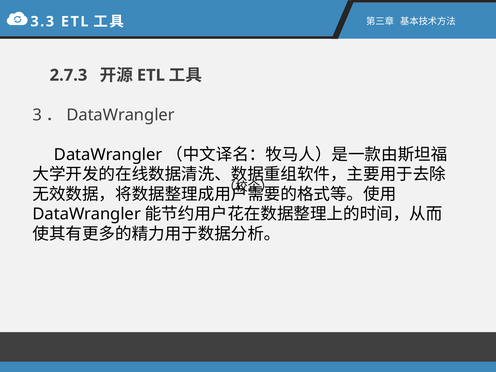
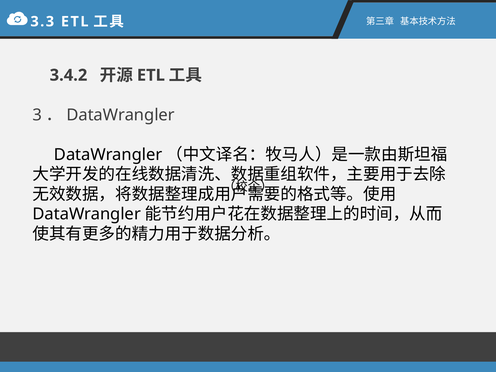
2.7.3: 2.7.3 -> 3.4.2
